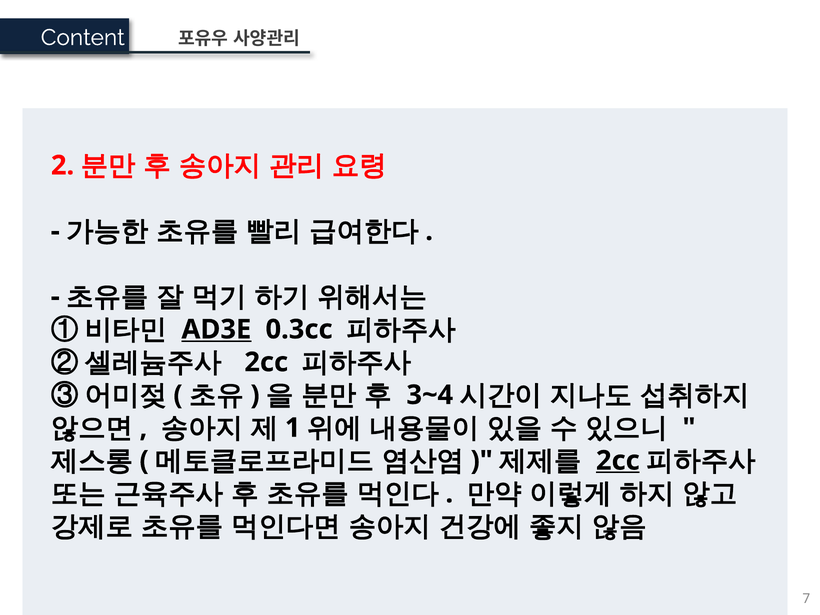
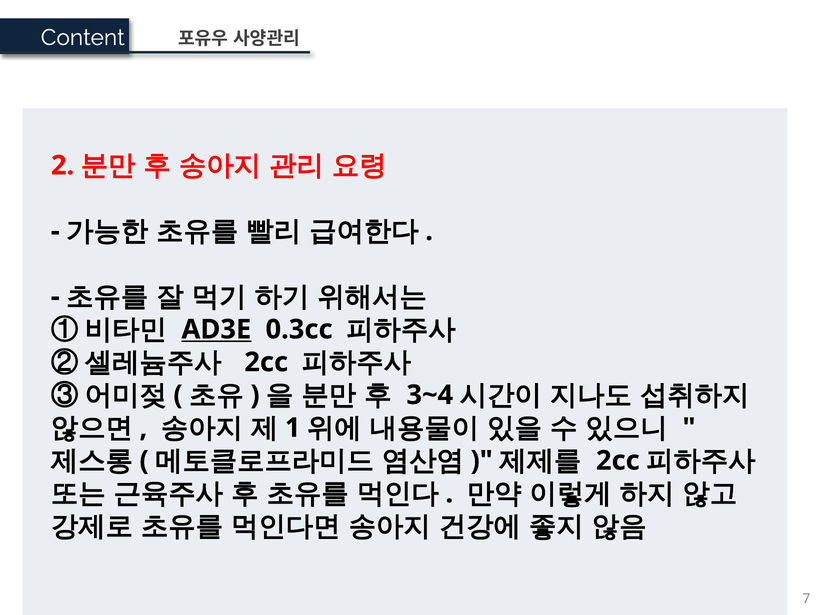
2cc at (618, 461) underline: present -> none
